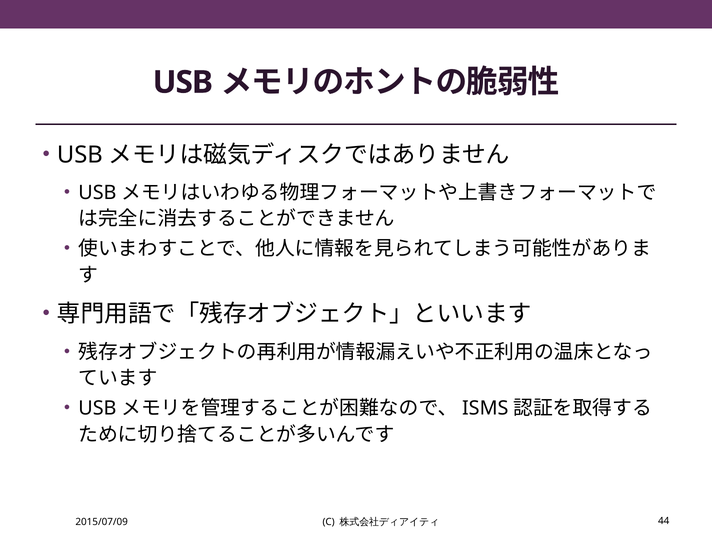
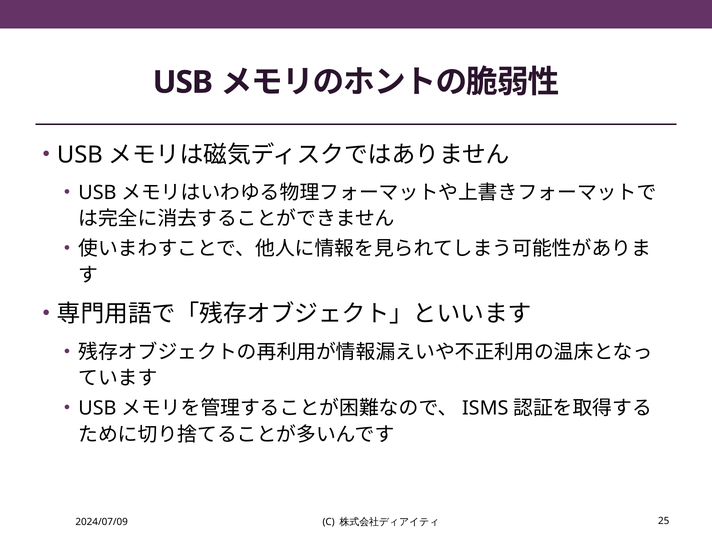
2015/07/09: 2015/07/09 -> 2024/07/09
44: 44 -> 25
